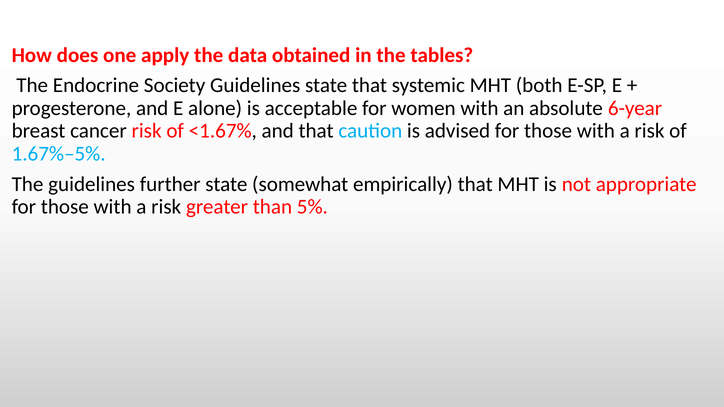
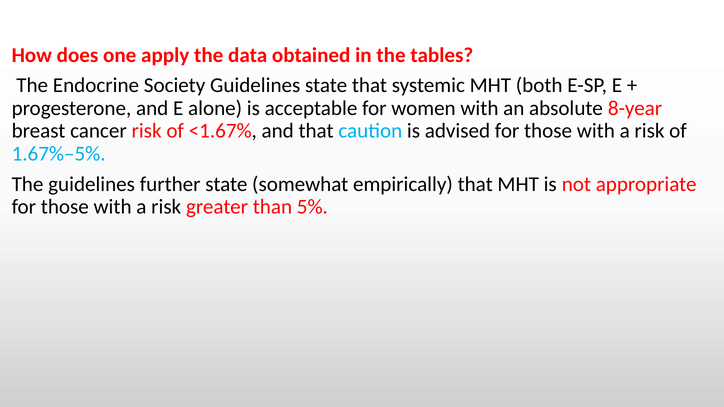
6-year: 6-year -> 8-year
